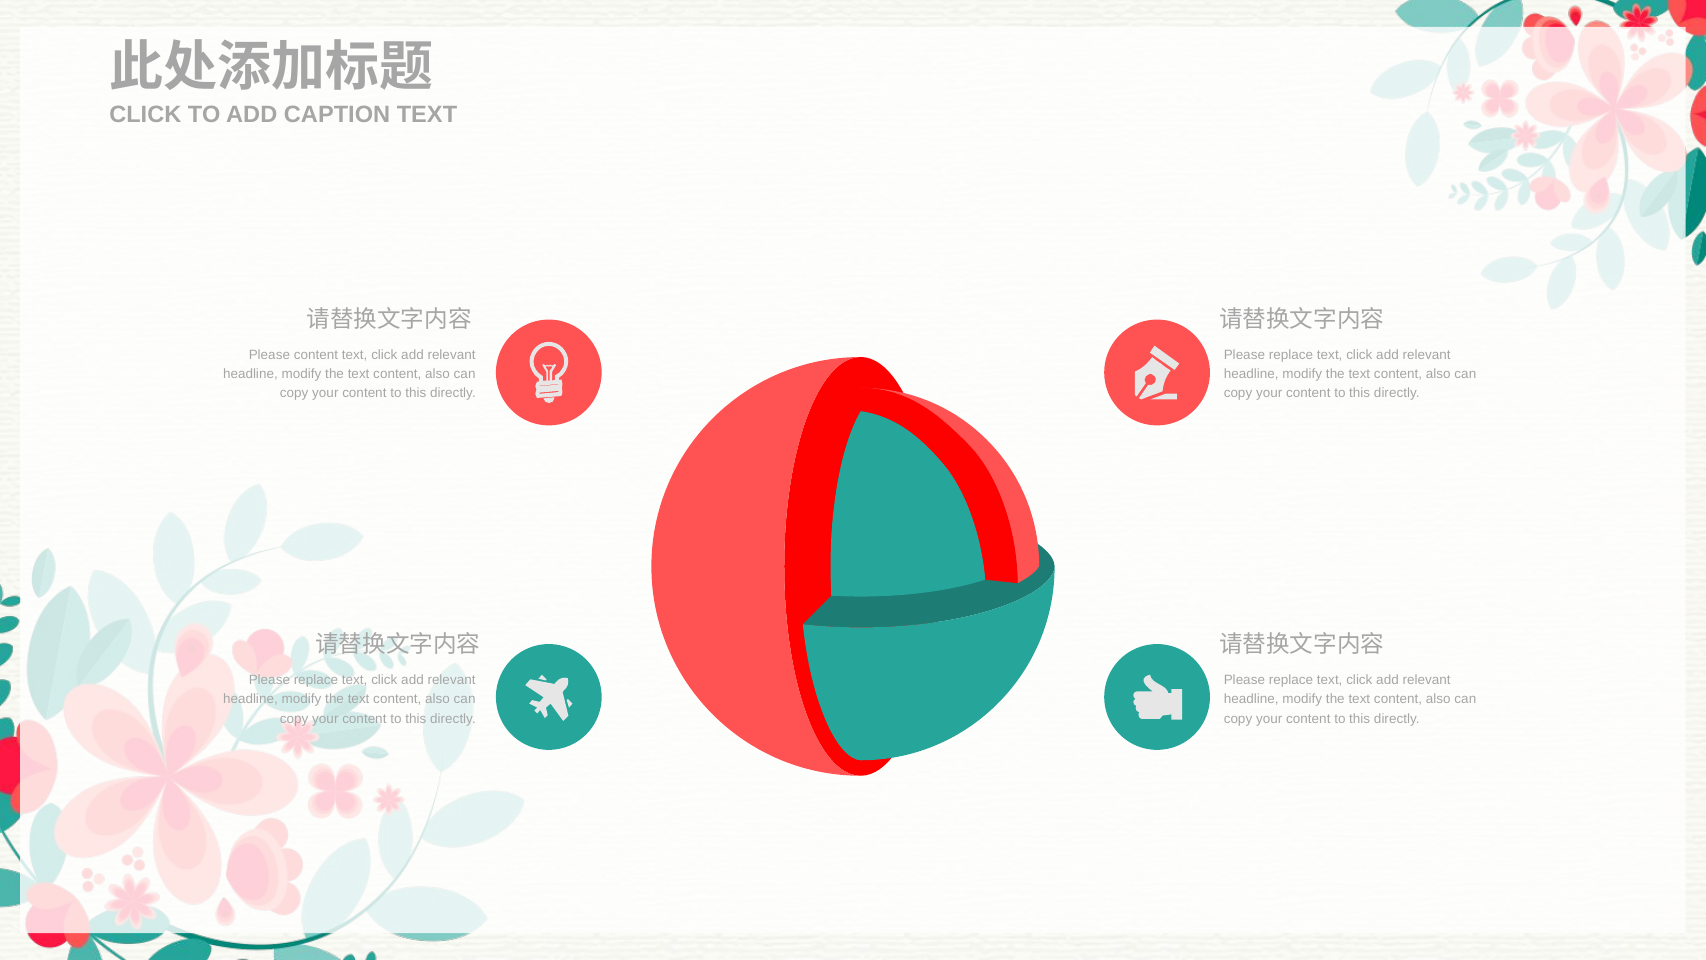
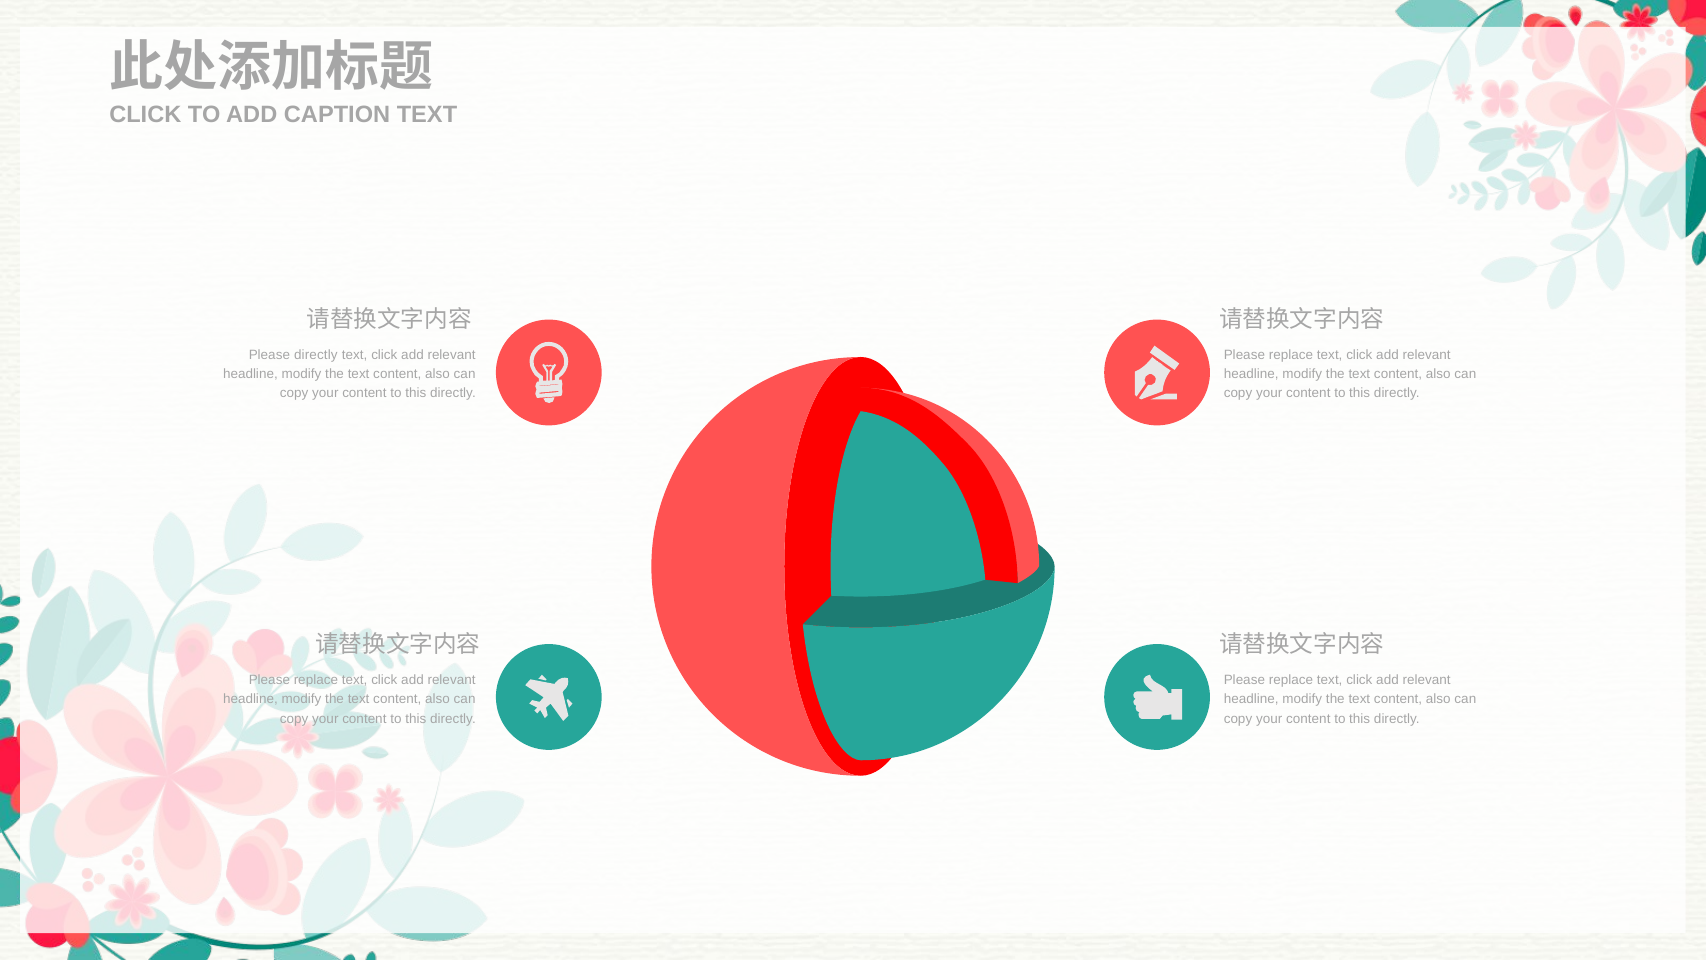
Please content: content -> directly
